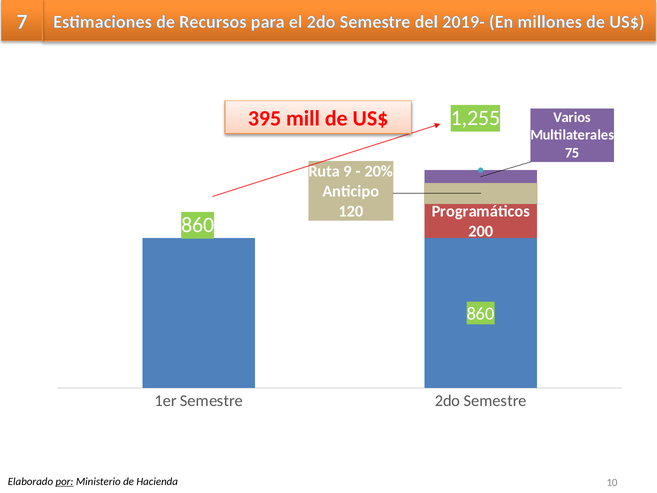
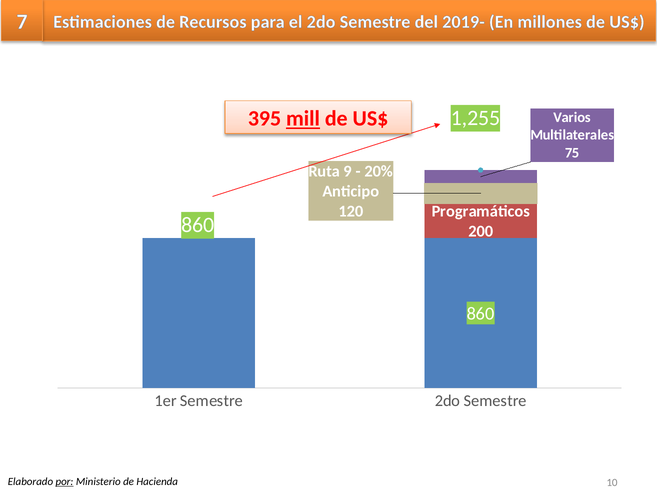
mill underline: none -> present
